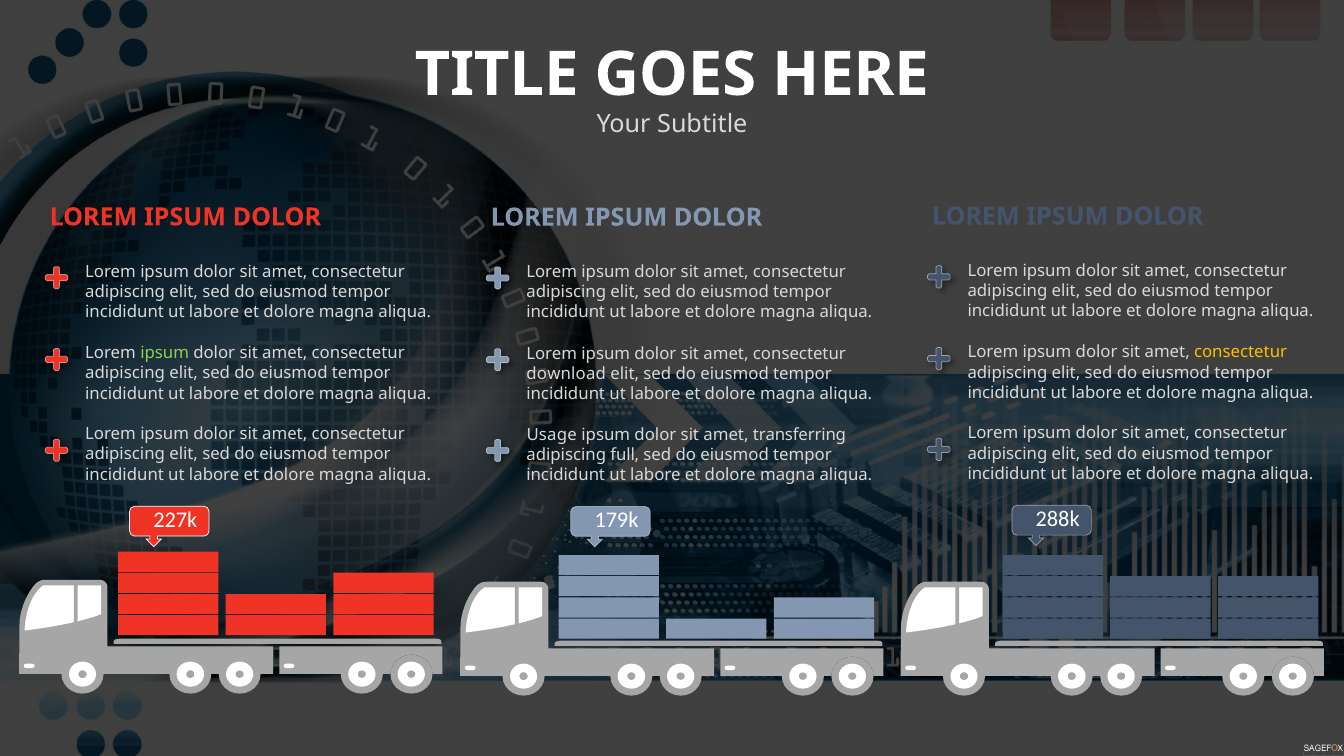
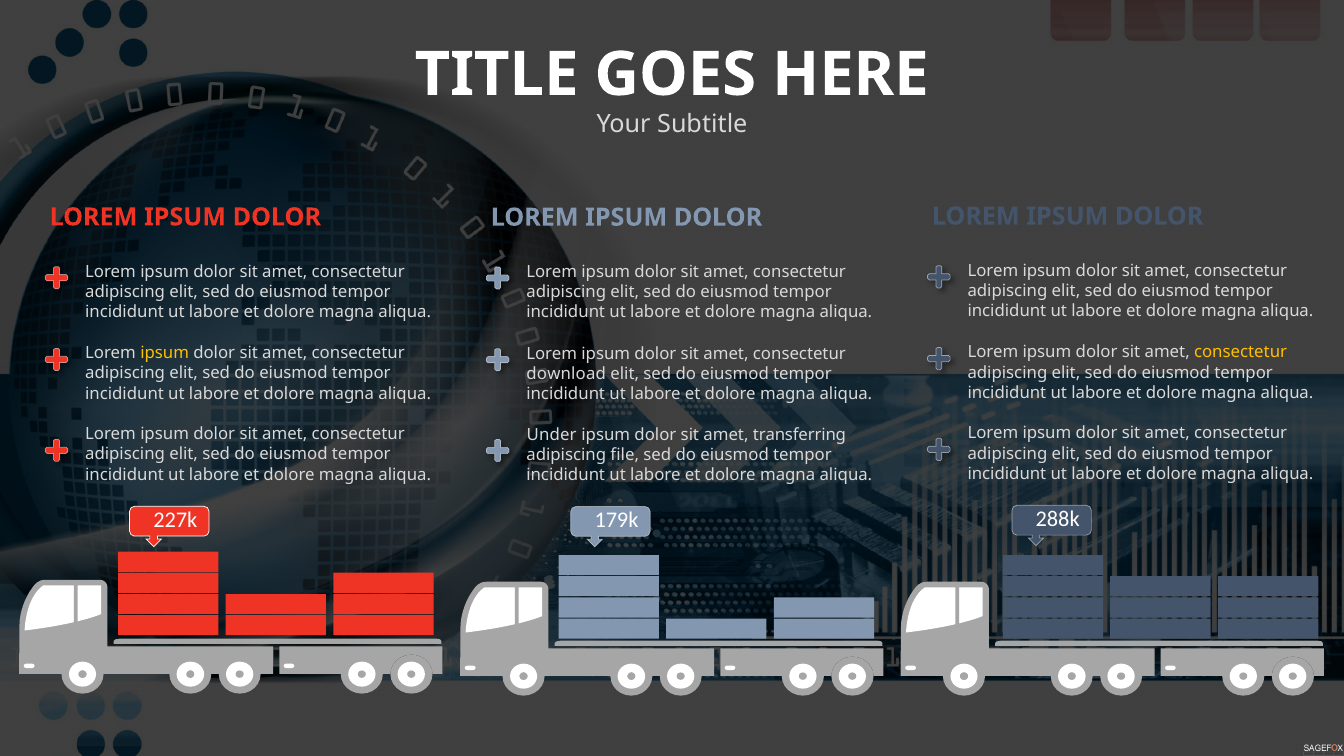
ipsum at (165, 353) colour: light green -> yellow
Usage: Usage -> Under
full: full -> file
